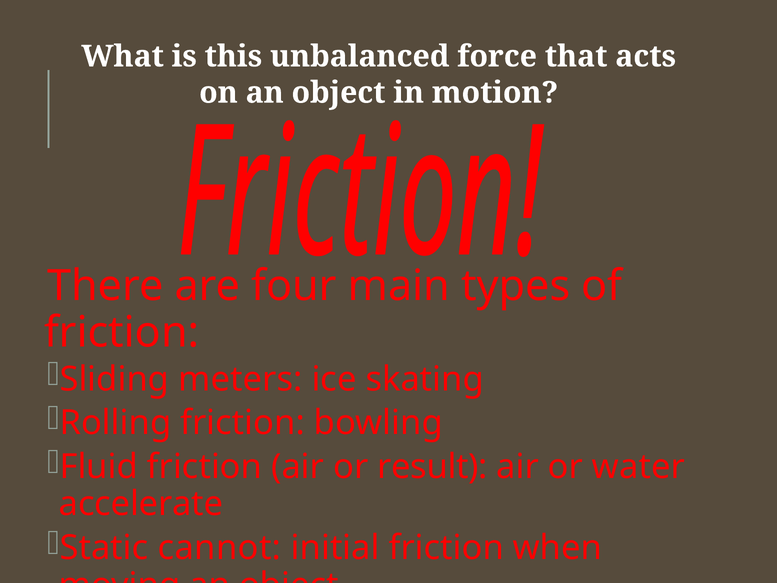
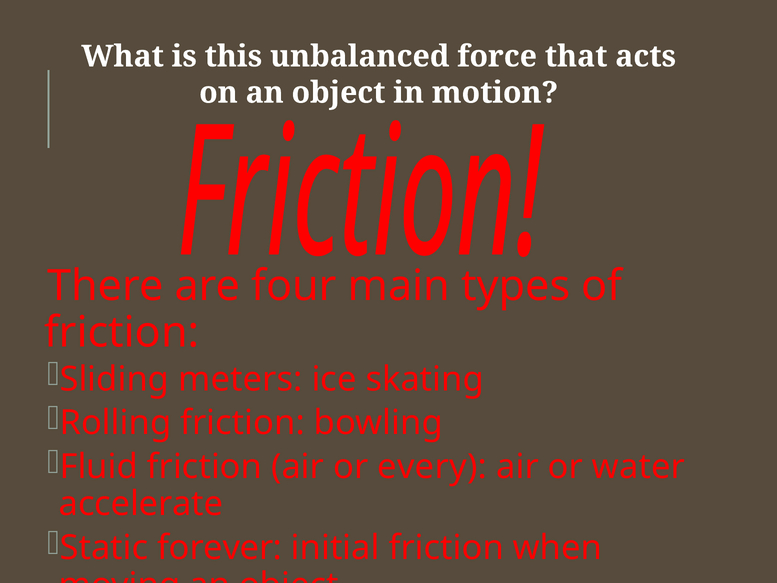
result: result -> every
cannot: cannot -> forever
